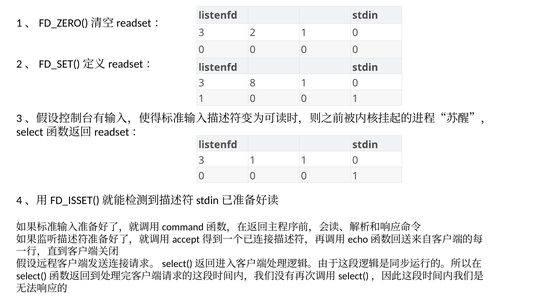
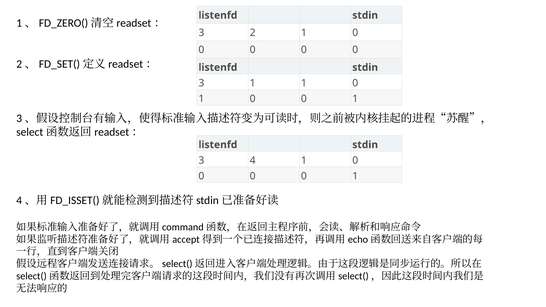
3 8: 8 -> 1
3 1: 1 -> 4
